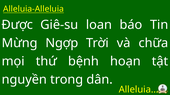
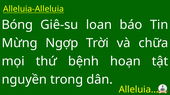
Được: Được -> Bóng
